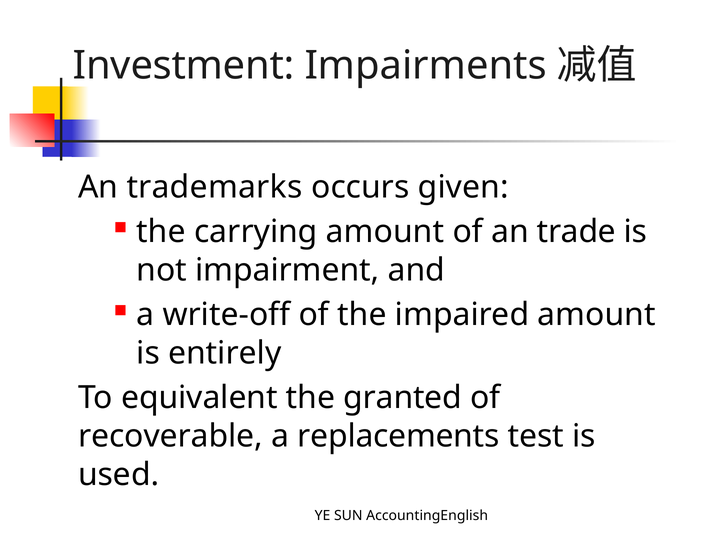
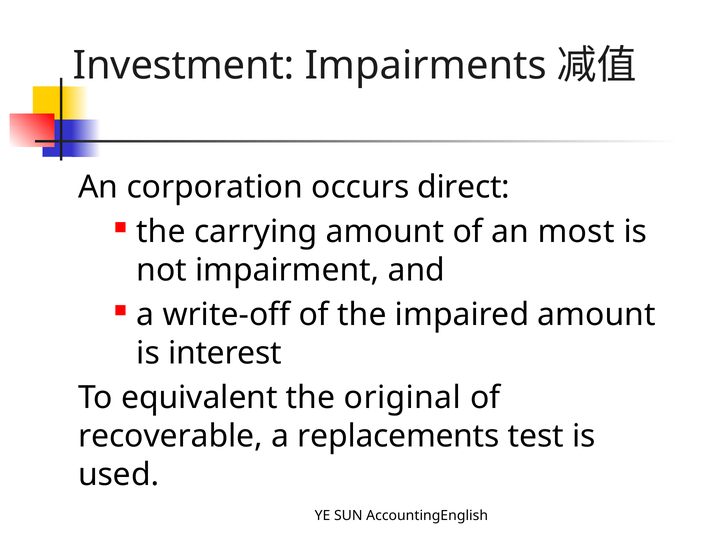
trademarks: trademarks -> corporation
given: given -> direct
trade: trade -> most
entirely: entirely -> interest
granted: granted -> original
